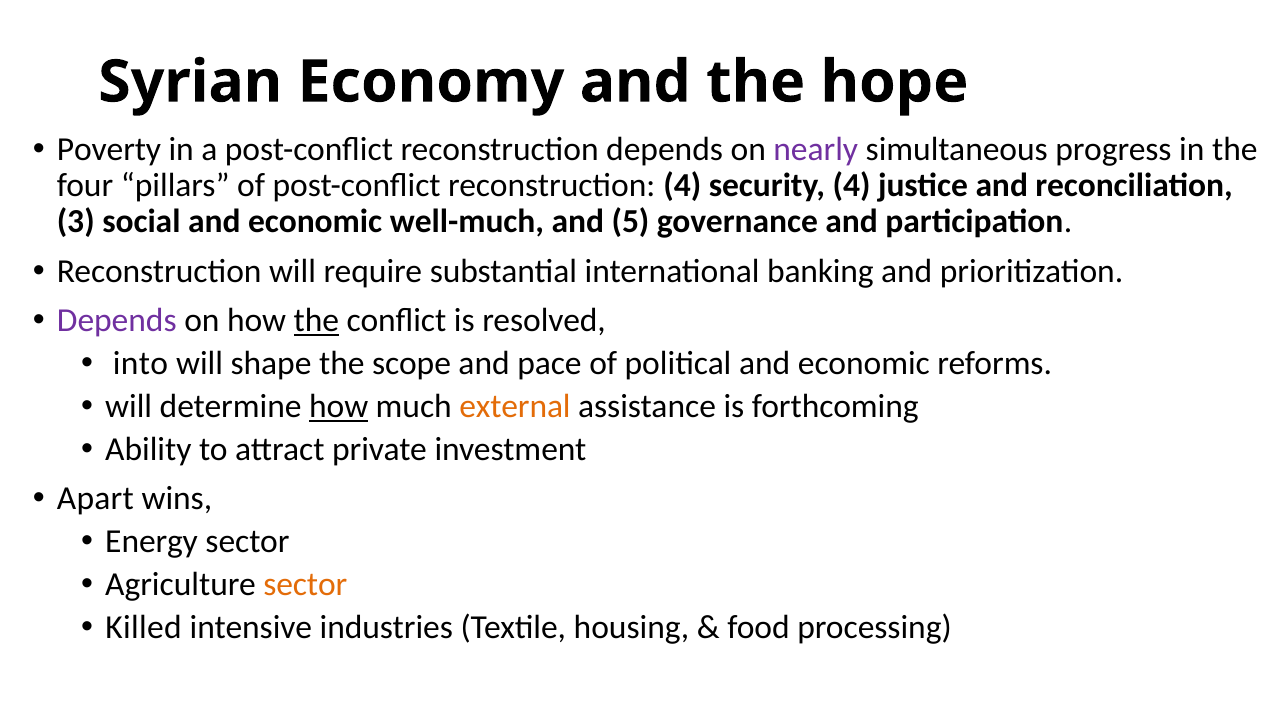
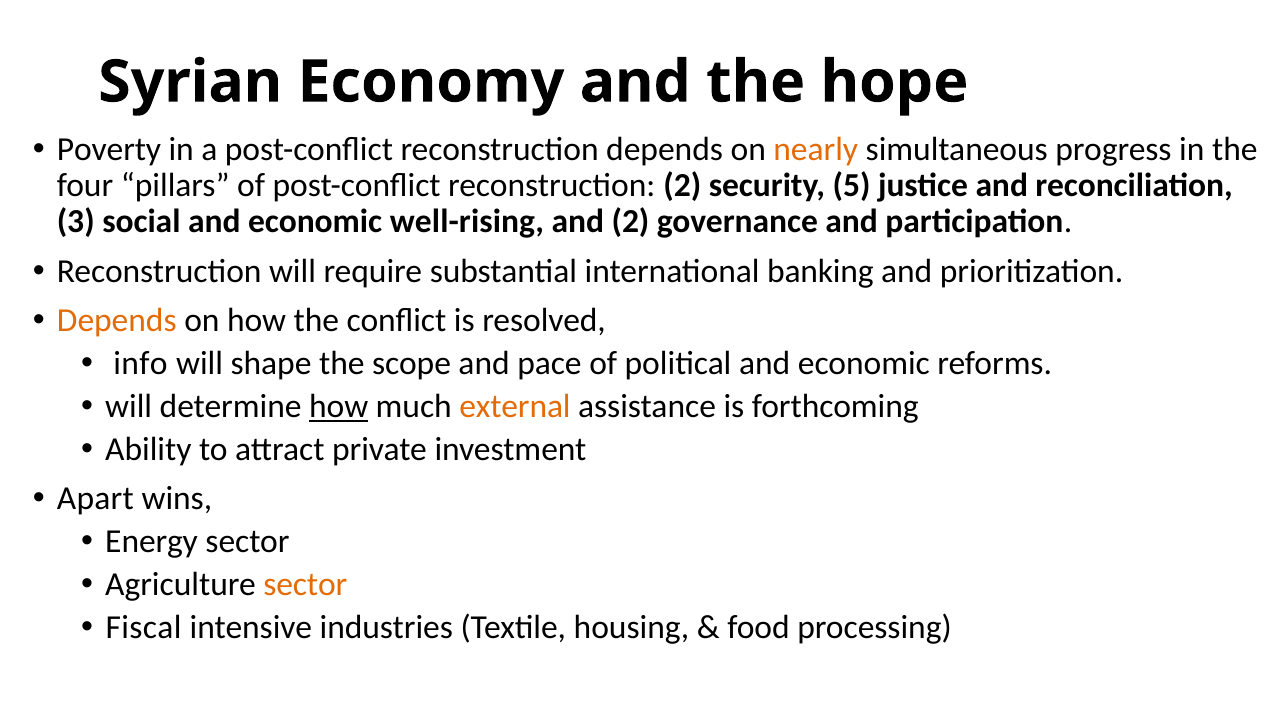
nearly colour: purple -> orange
reconstruction 4: 4 -> 2
security 4: 4 -> 5
well-much: well-much -> well-rising
and 5: 5 -> 2
Depends at (117, 321) colour: purple -> orange
the at (316, 321) underline: present -> none
into: into -> info
Killed: Killed -> Fiscal
